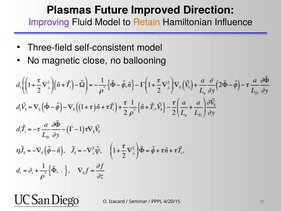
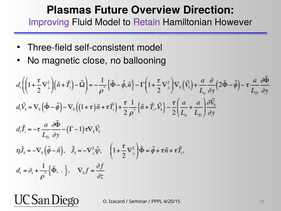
Improved: Improved -> Overview
Retain colour: orange -> purple
Influence: Influence -> However
